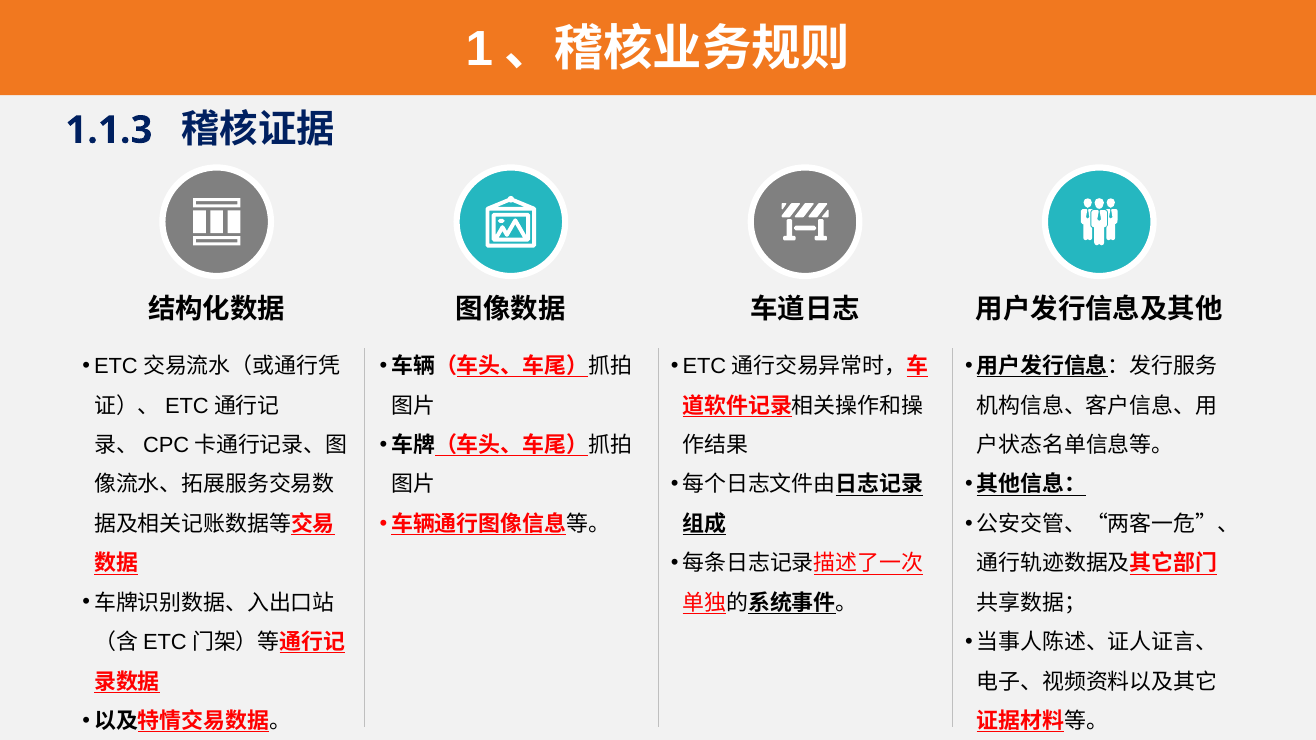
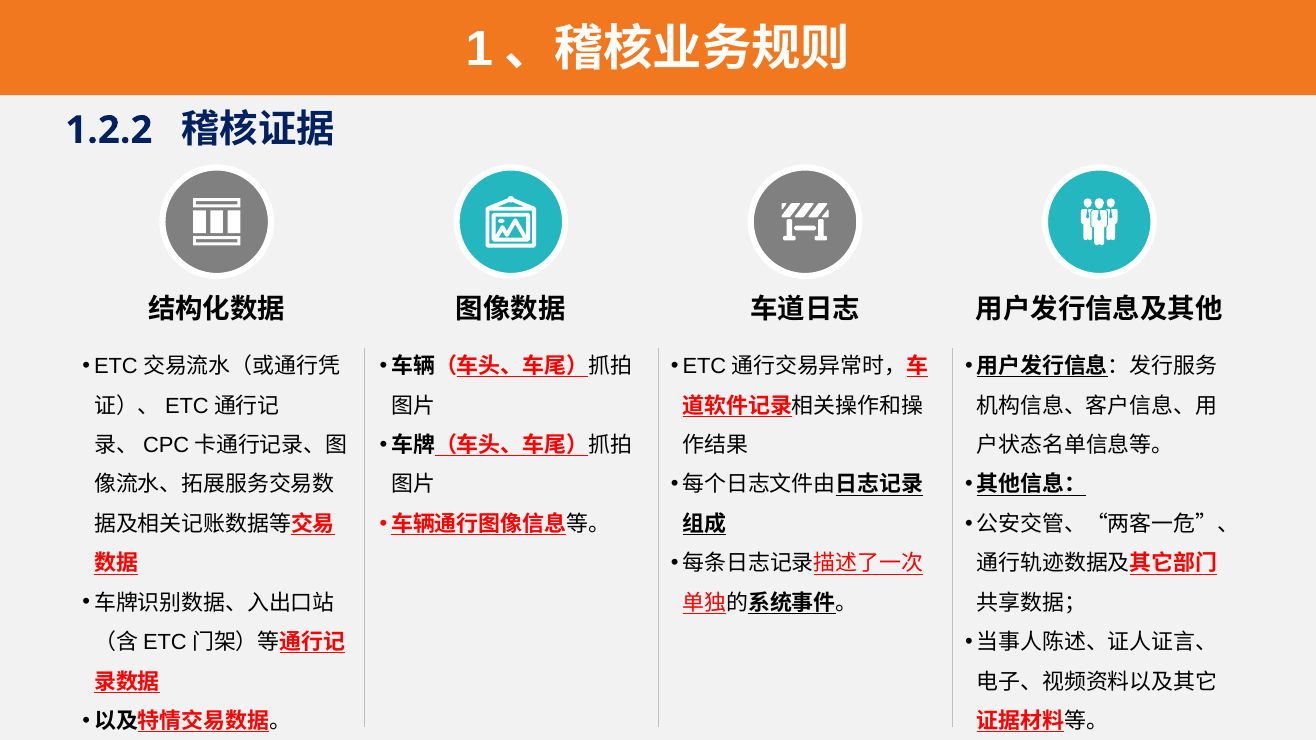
1.1.3: 1.1.3 -> 1.2.2
